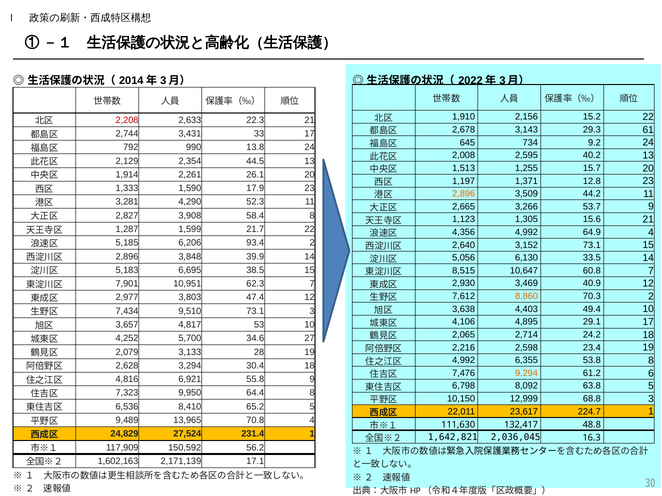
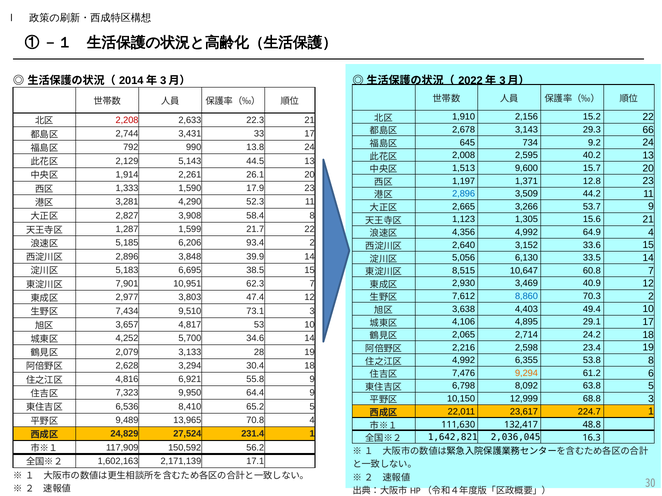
61: 61 -> 66
2,354: 2,354 -> 5,143
1,255: 1,255 -> 9,600
2,896 at (464, 194) colour: orange -> blue
3,152 73.1: 73.1 -> 33.6
8,860 colour: orange -> blue
34.6 27: 27 -> 14
64.4 8: 8 -> 9
